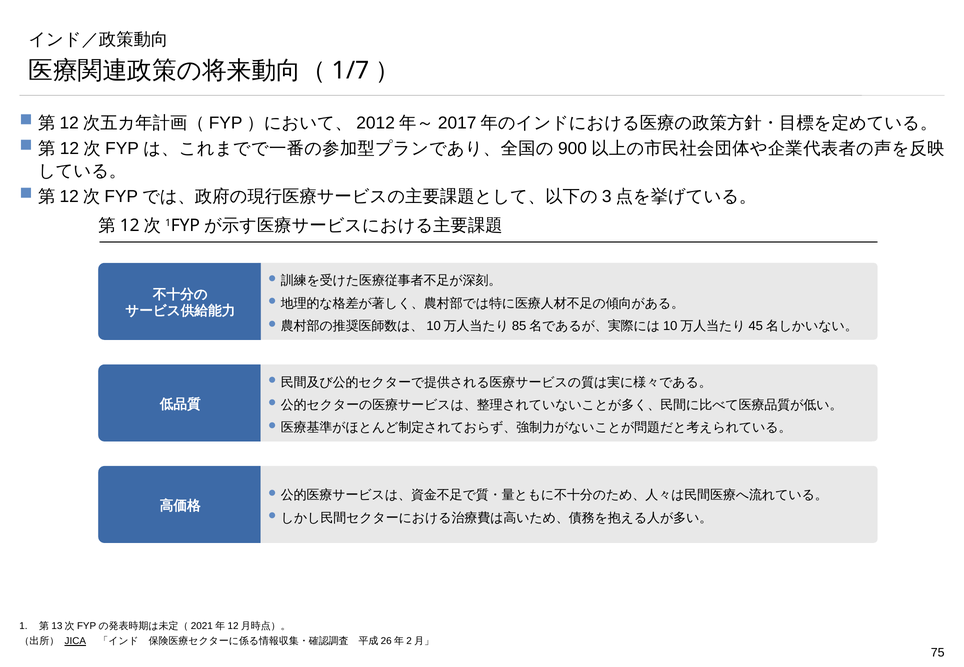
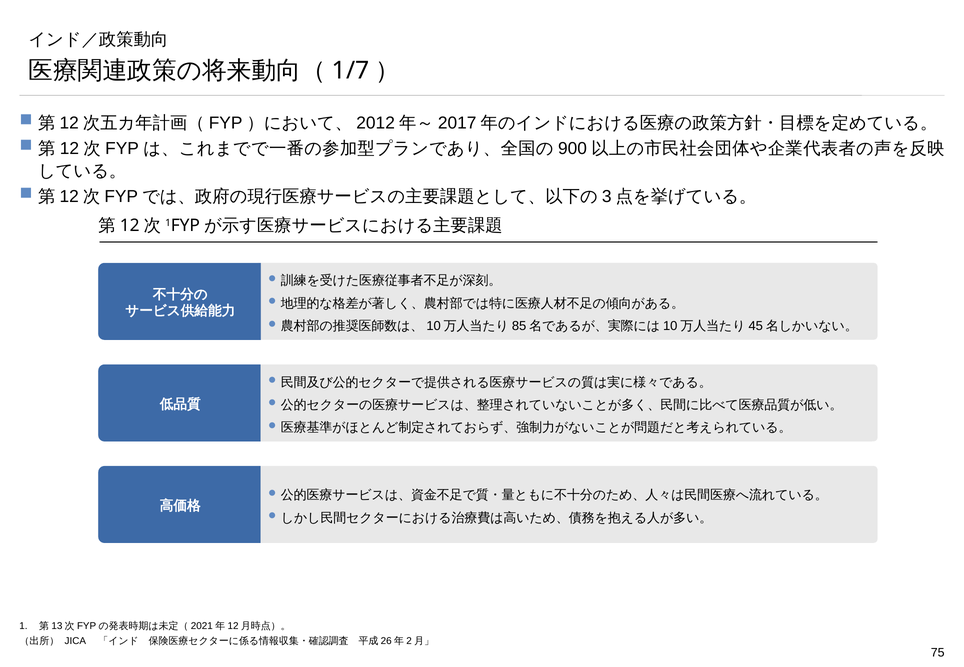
JICA underline: present -> none
